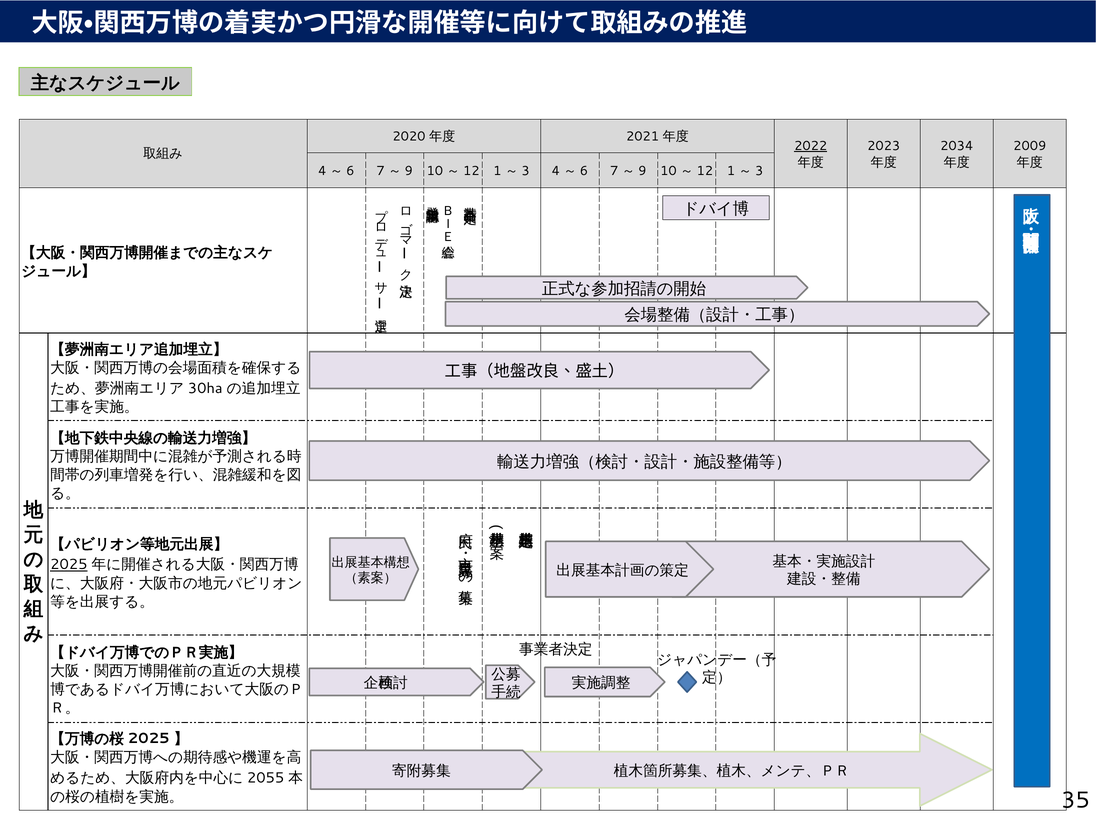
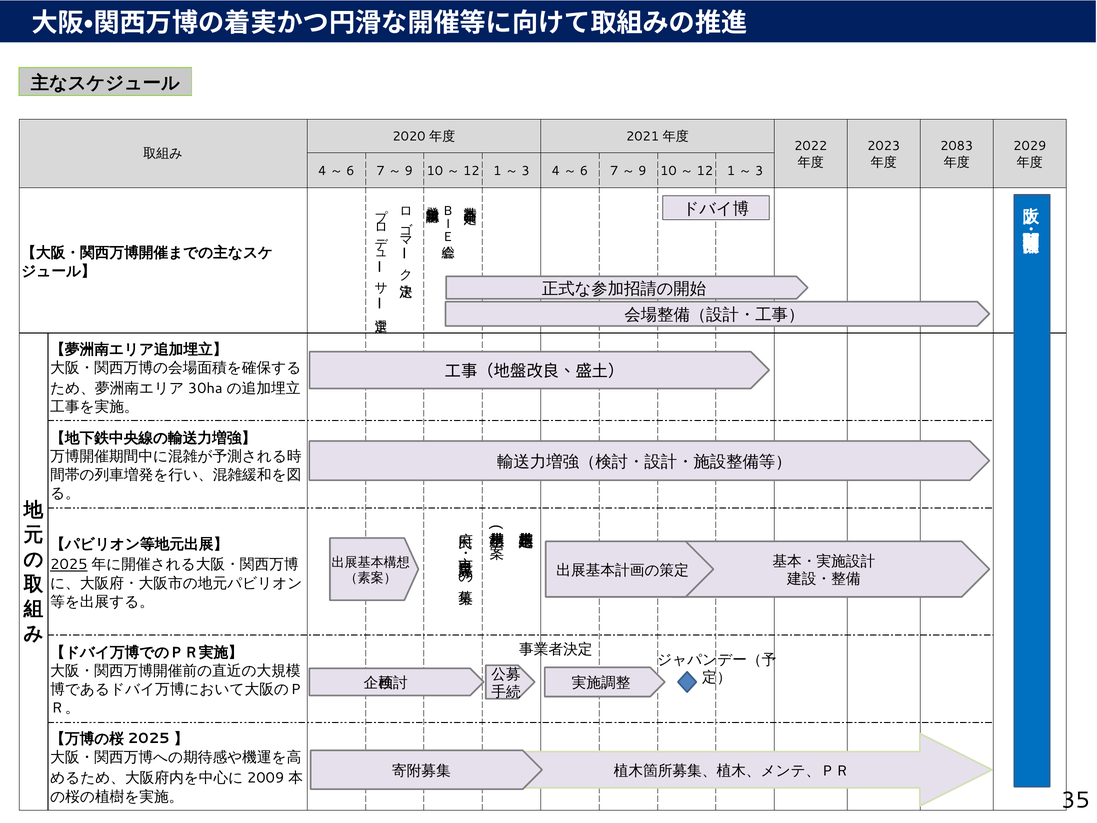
2022 underline: present -> none
2034: 2034 -> 2083
2009: 2009 -> 2029
2055: 2055 -> 2009
